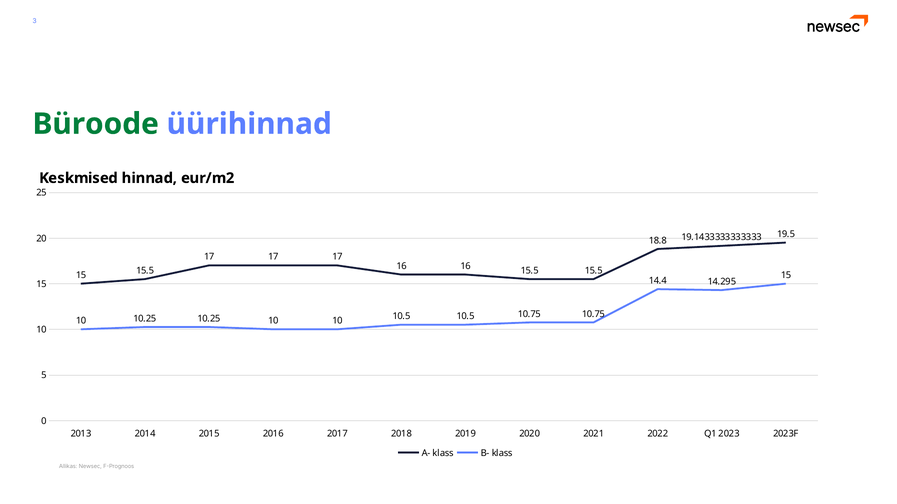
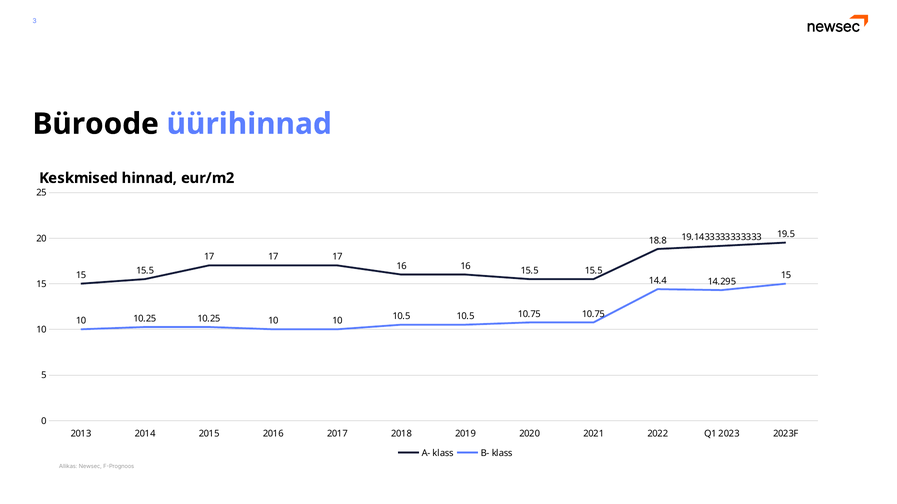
Büroode colour: green -> black
